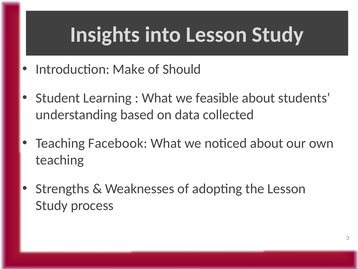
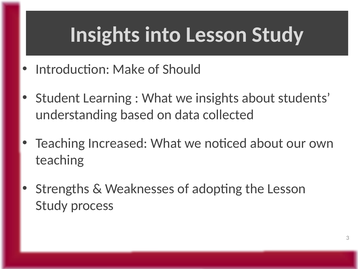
we feasible: feasible -> insights
Facebook: Facebook -> Increased
